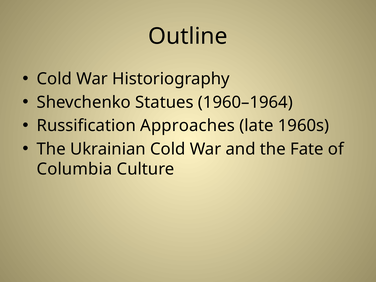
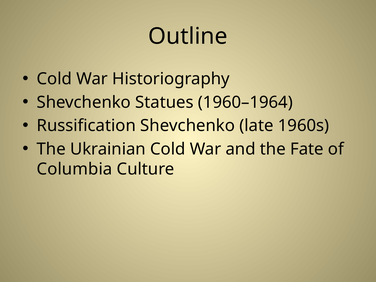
Russification Approaches: Approaches -> Shevchenko
